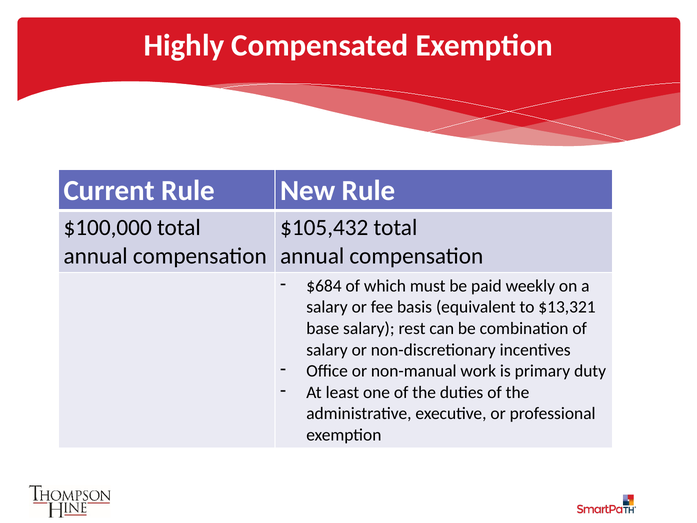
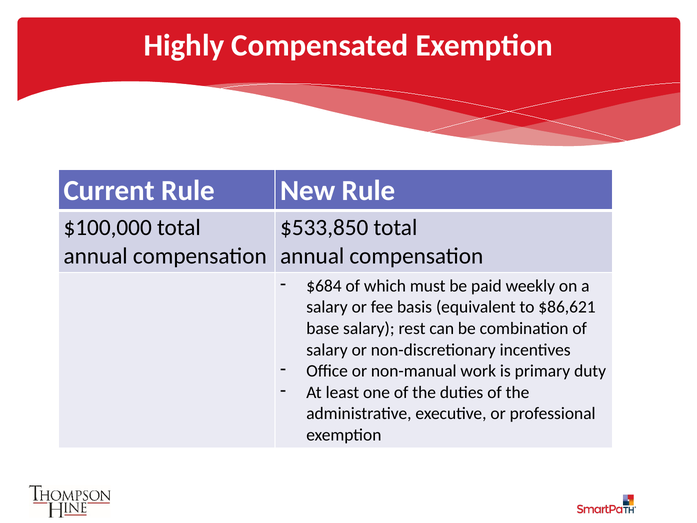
$105,432: $105,432 -> $533,850
$13,321: $13,321 -> $86,621
